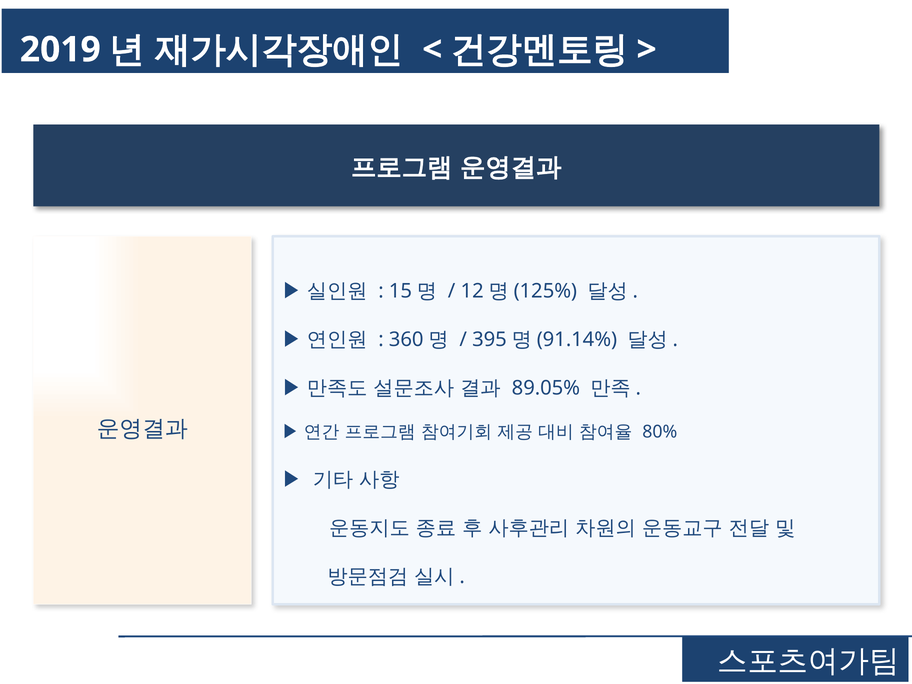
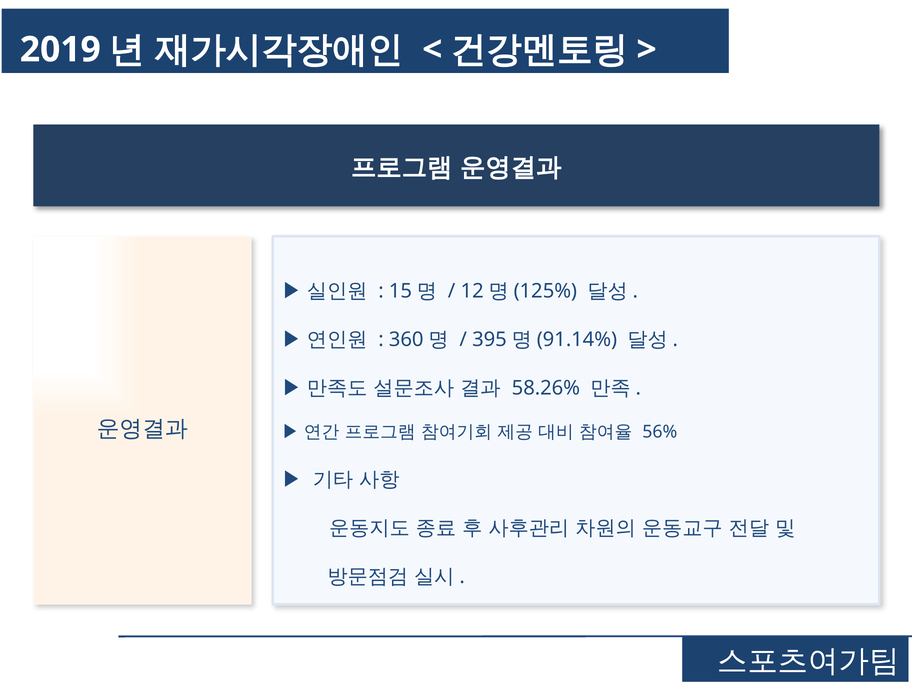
89.05%: 89.05% -> 58.26%
80%: 80% -> 56%
